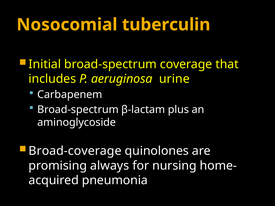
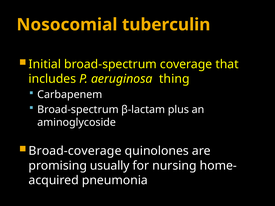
urine: urine -> thing
always: always -> usually
